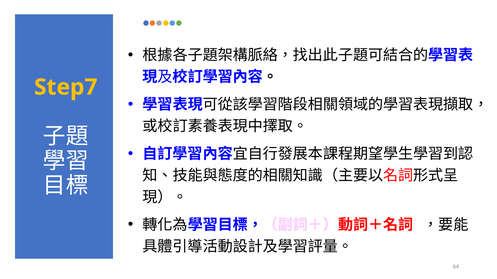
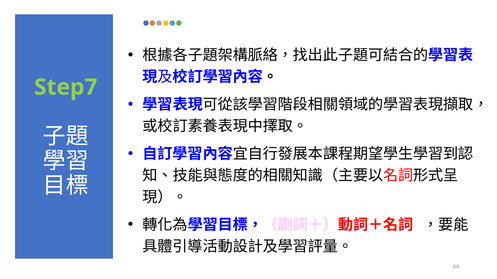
Step7 colour: yellow -> light green
